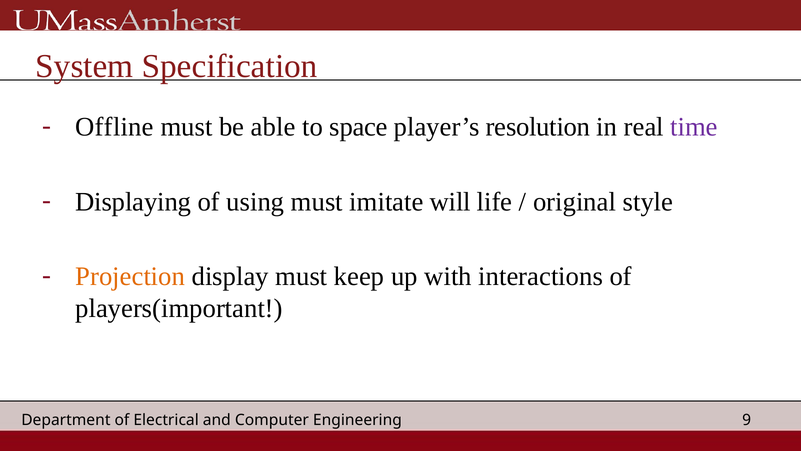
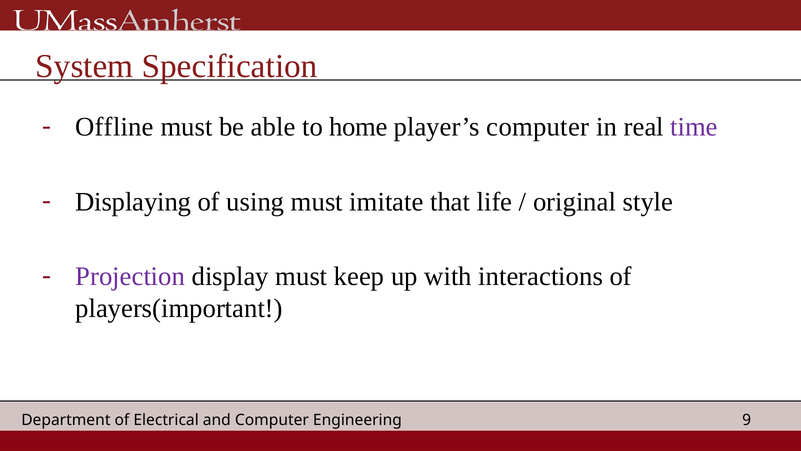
space: space -> home
player’s resolution: resolution -> computer
will: will -> that
Projection colour: orange -> purple
